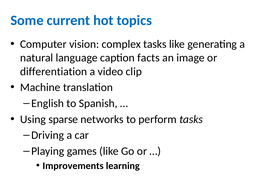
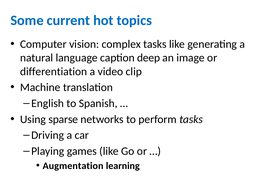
facts: facts -> deep
Improvements: Improvements -> Augmentation
